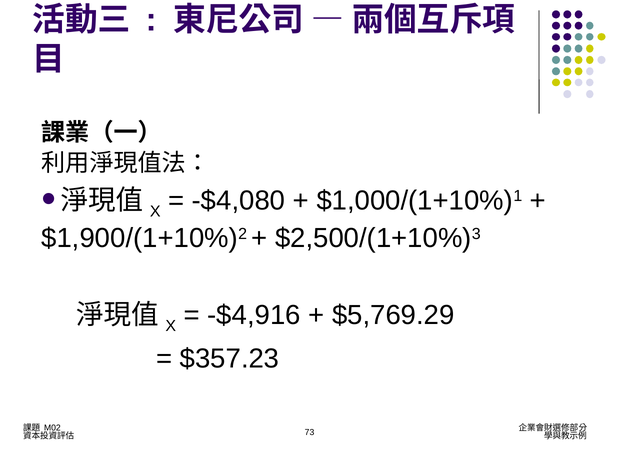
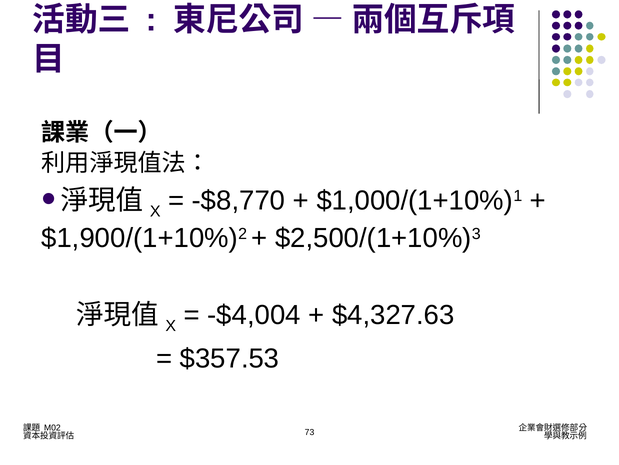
-$4,080: -$4,080 -> -$8,770
-$4,916: -$4,916 -> -$4,004
$5,769.29: $5,769.29 -> $4,327.63
$357.23: $357.23 -> $357.53
